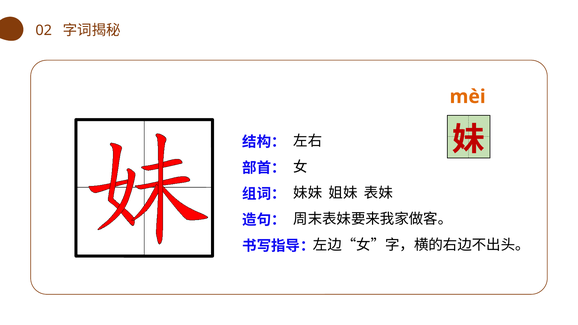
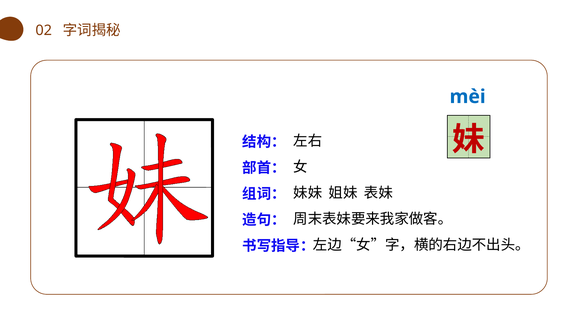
mèi colour: orange -> blue
